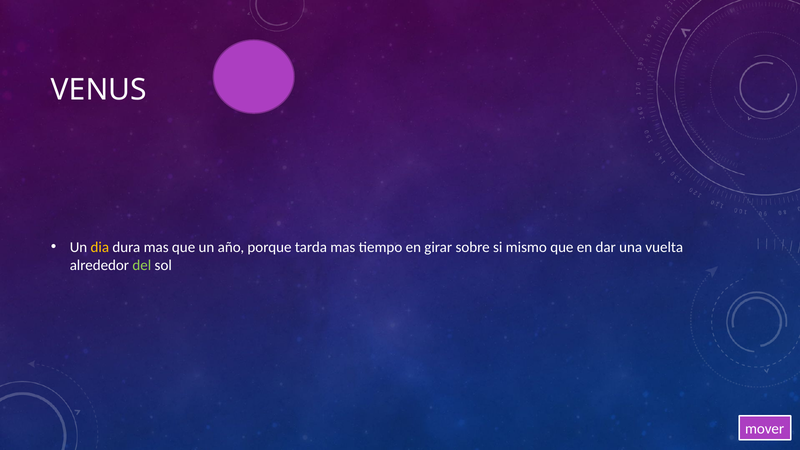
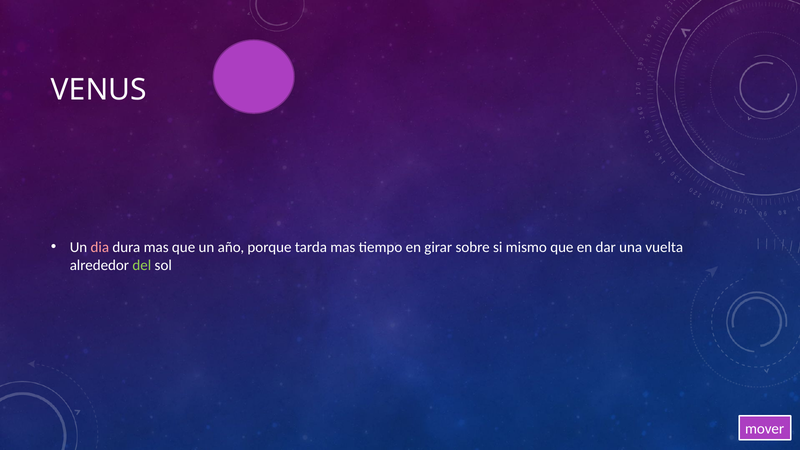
dia colour: yellow -> pink
